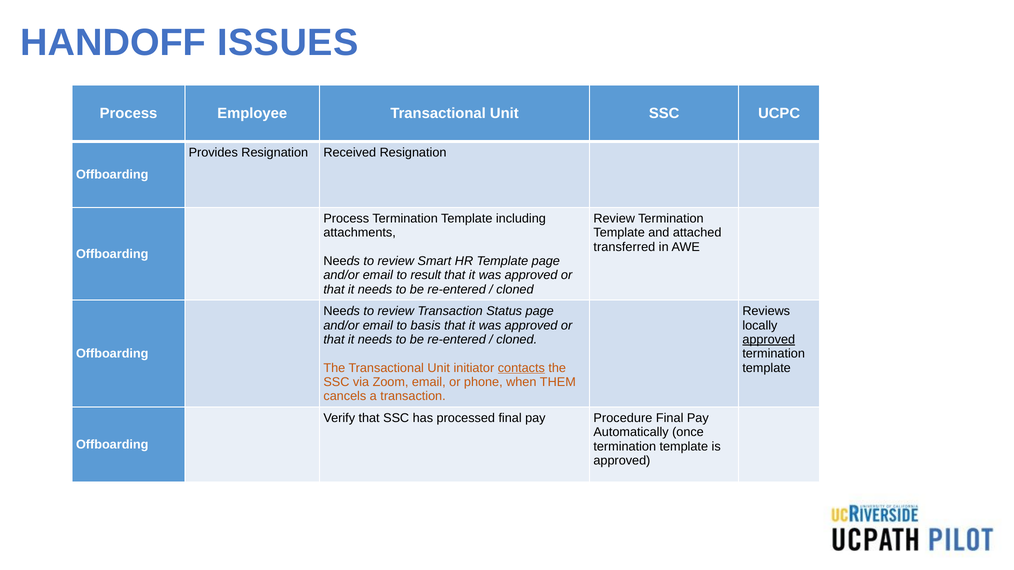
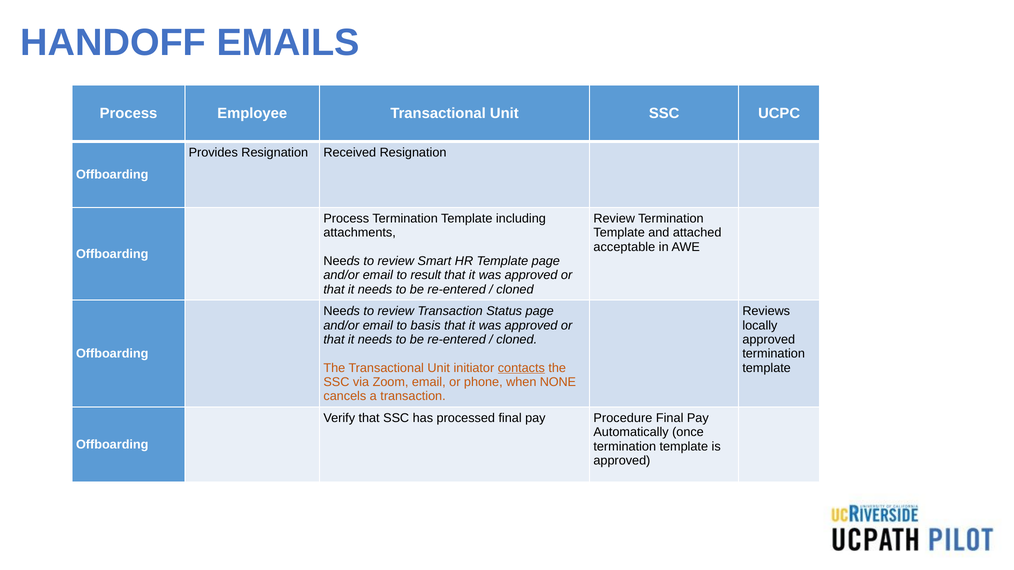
ISSUES: ISSUES -> EMAILS
transferred: transferred -> acceptable
approved at (769, 340) underline: present -> none
THEM: THEM -> NONE
